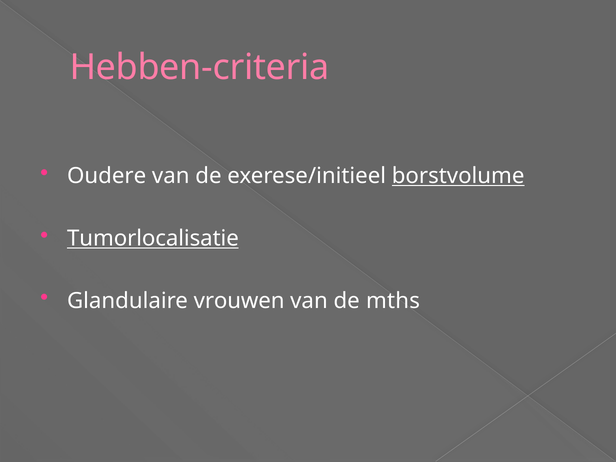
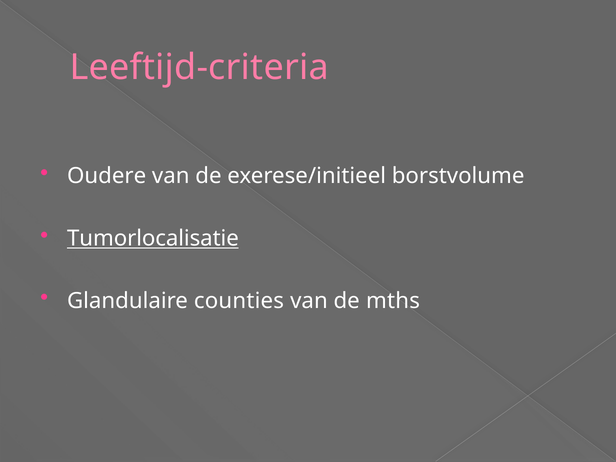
Hebben-criteria: Hebben-criteria -> Leeftijd-criteria
borstvolume underline: present -> none
vrouwen: vrouwen -> counties
